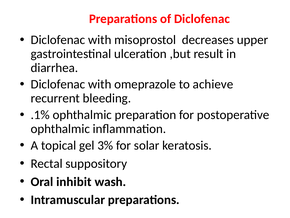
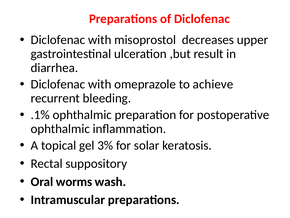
inhibit: inhibit -> worms
